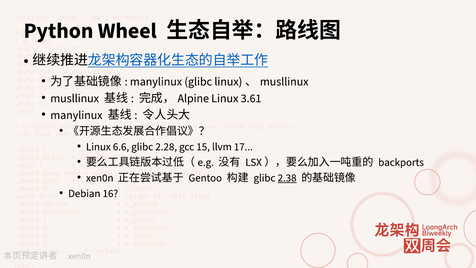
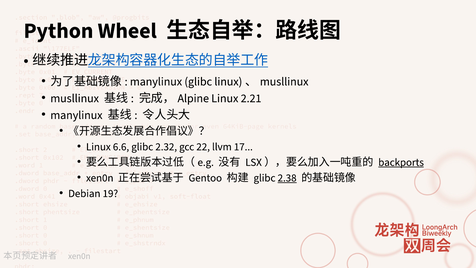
3.61: 3.61 -> 2.21
2.28: 2.28 -> 2.32
15: 15 -> 22
backports underline: none -> present
16: 16 -> 19
